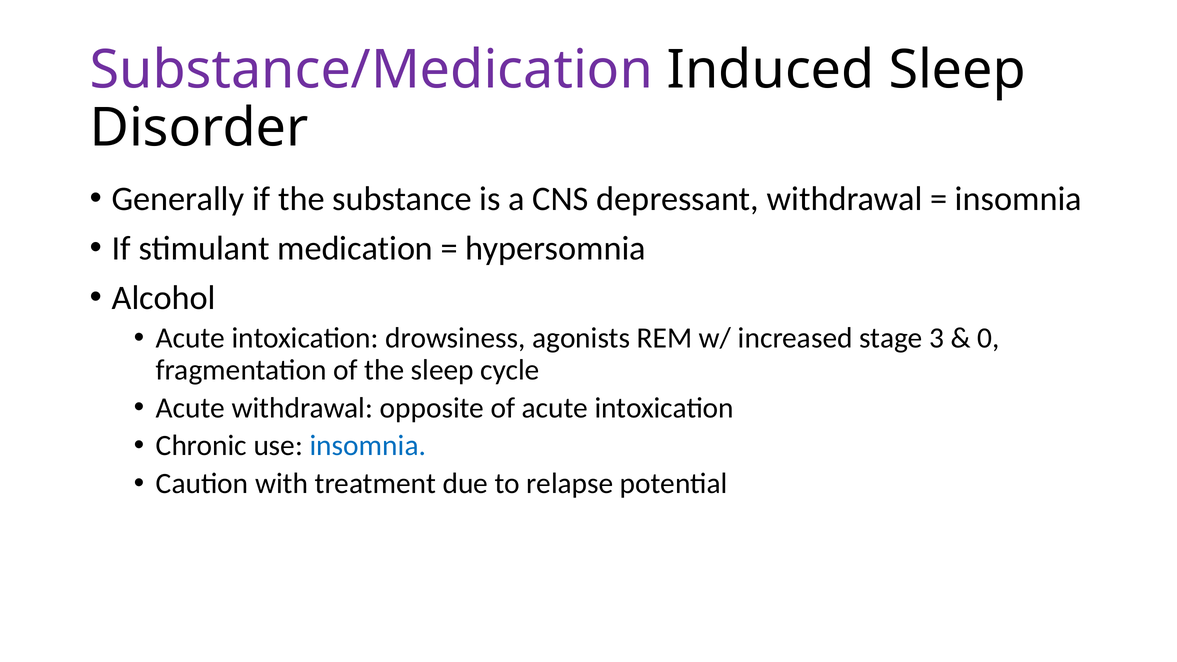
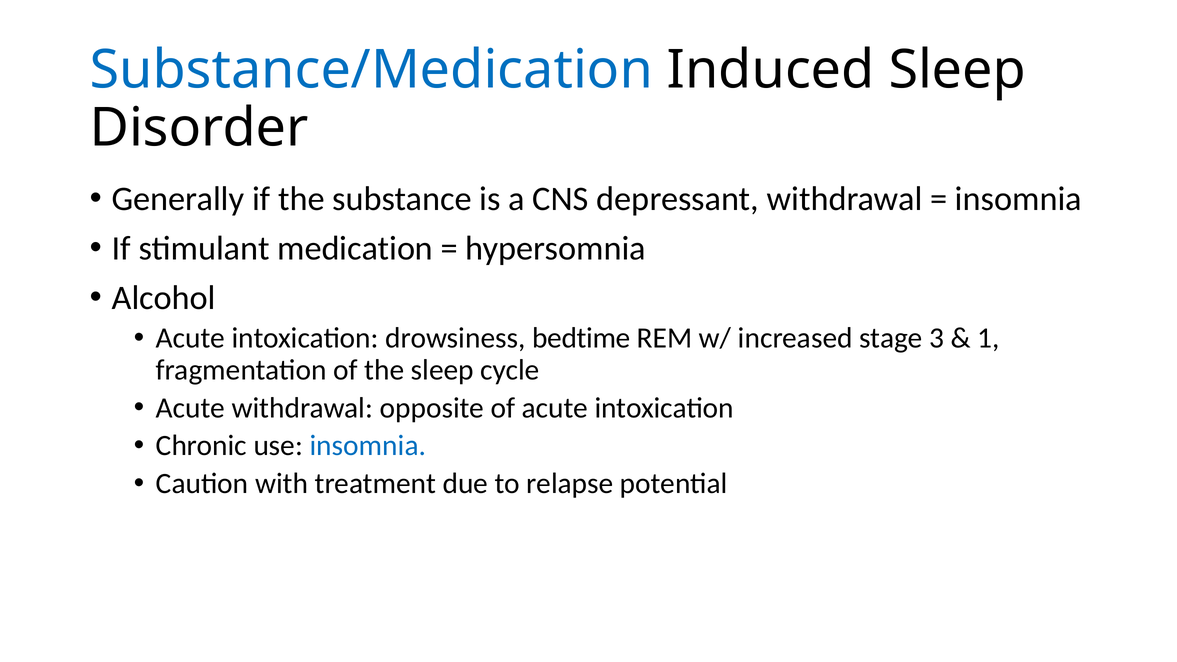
Substance/Medication colour: purple -> blue
agonists: agonists -> bedtime
0: 0 -> 1
